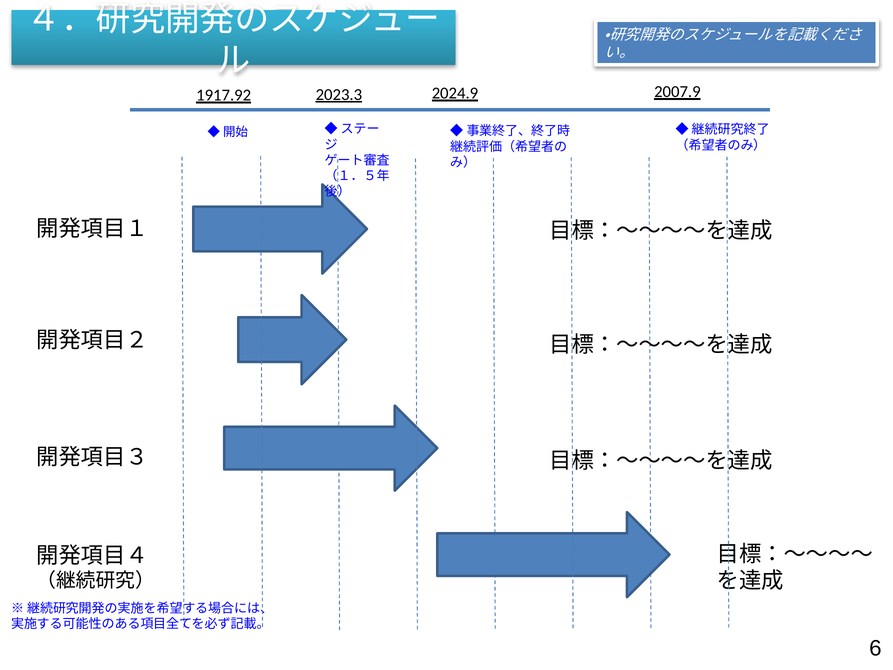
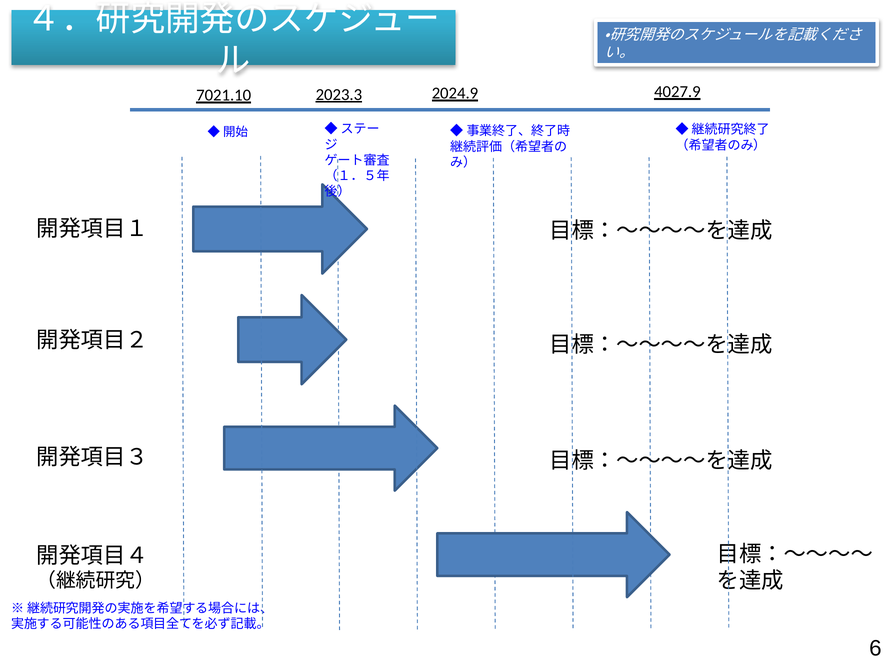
2007.9: 2007.9 -> 4027.9
1917.92: 1917.92 -> 7021.10
